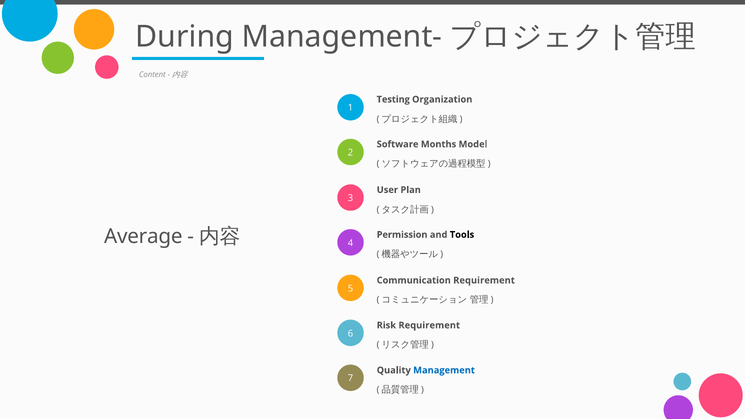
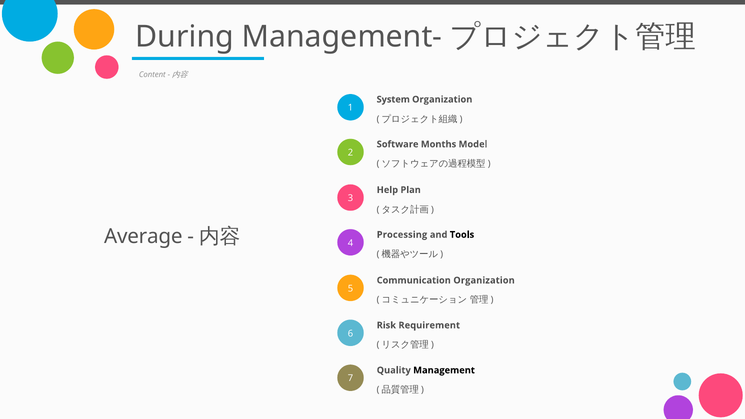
Testing: Testing -> System
User: User -> Help
Permission: Permission -> Processing
Communication Requirement: Requirement -> Organization
Management colour: blue -> black
